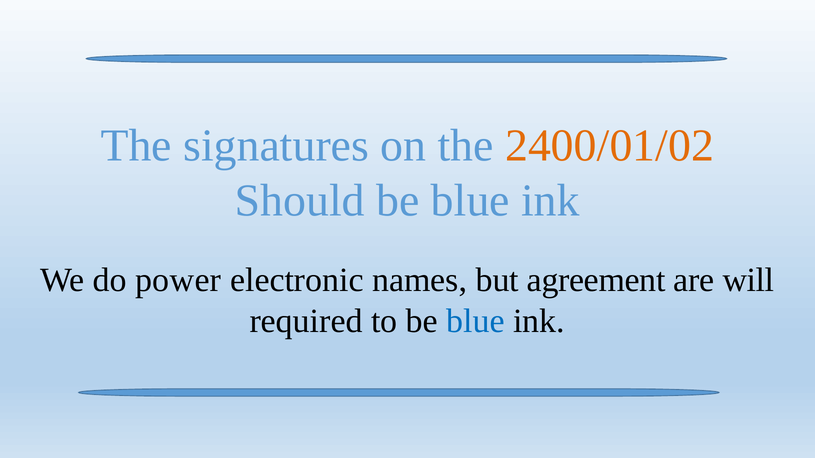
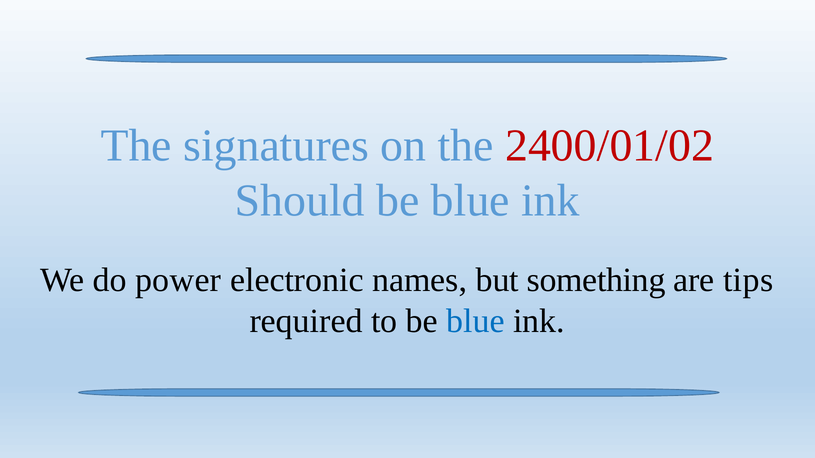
2400/01/02 colour: orange -> red
agreement: agreement -> something
will: will -> tips
